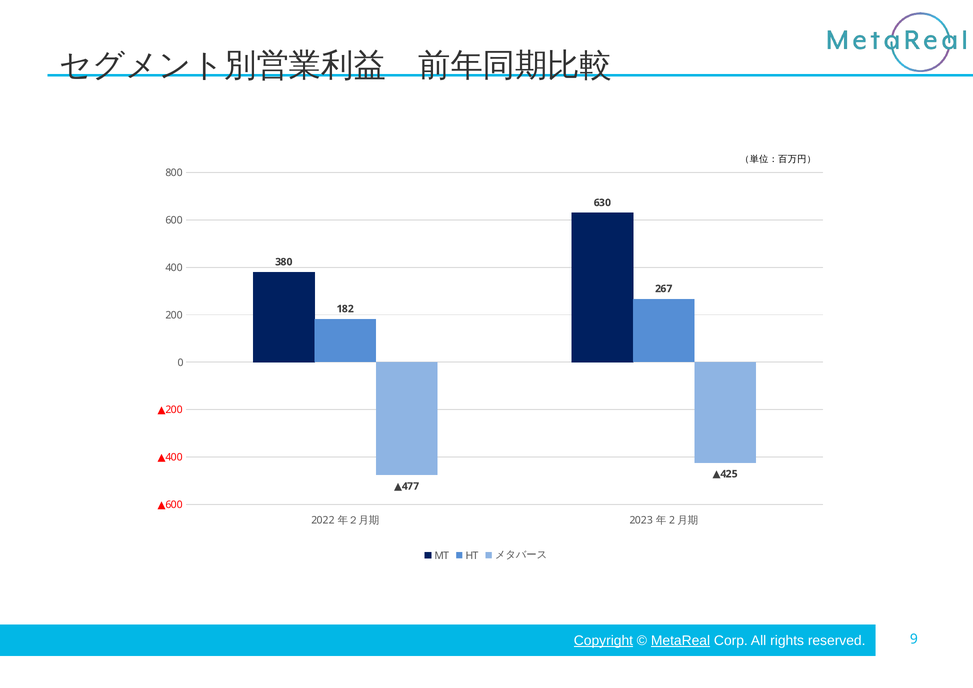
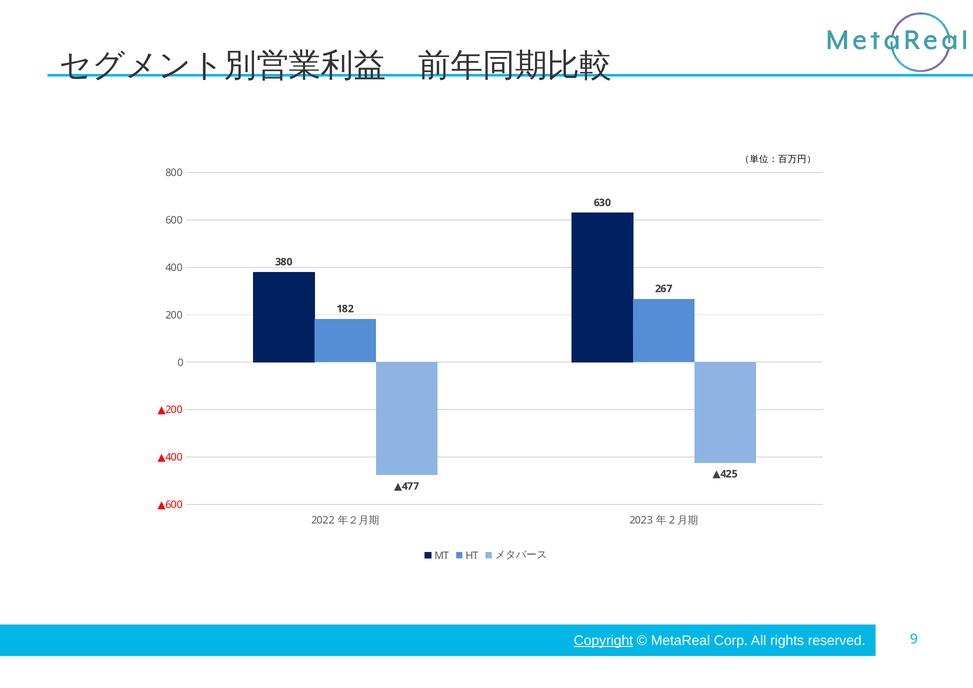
MetaReal underline: present -> none
